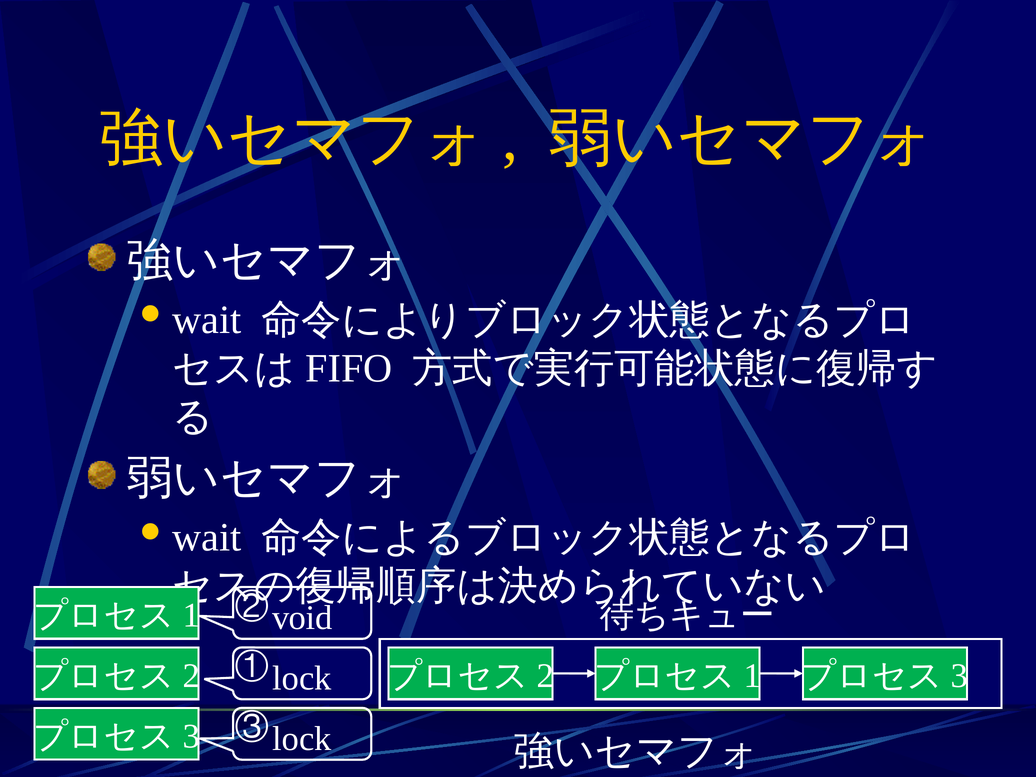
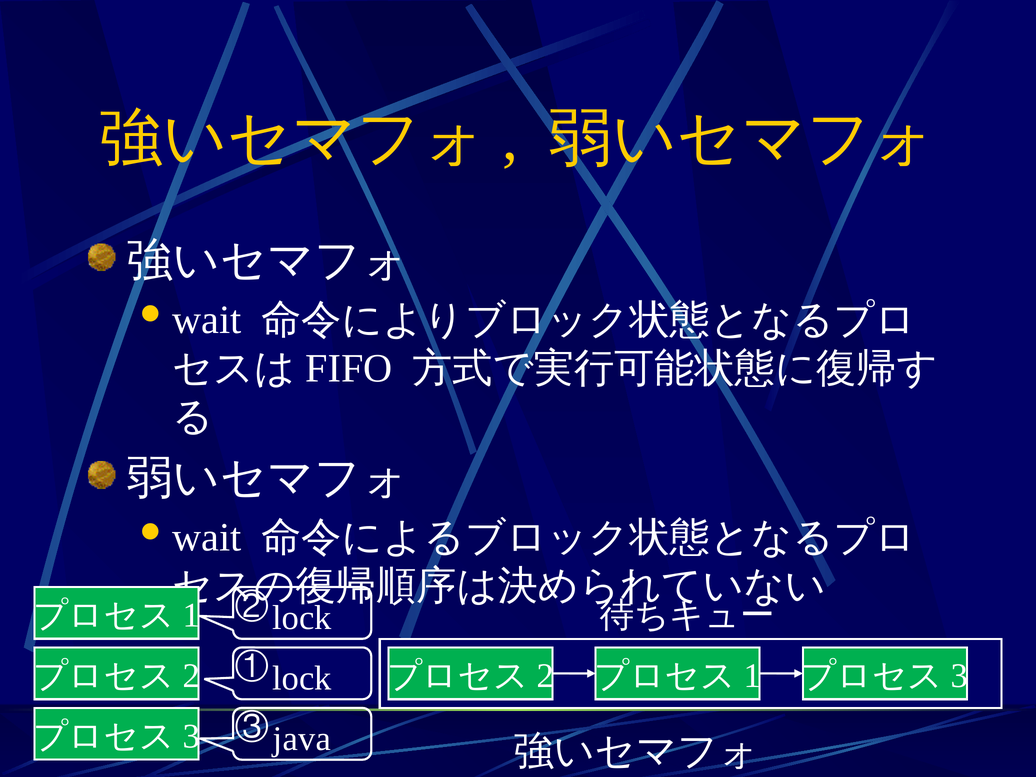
void at (302, 618): void -> lock
lock at (302, 739): lock -> java
